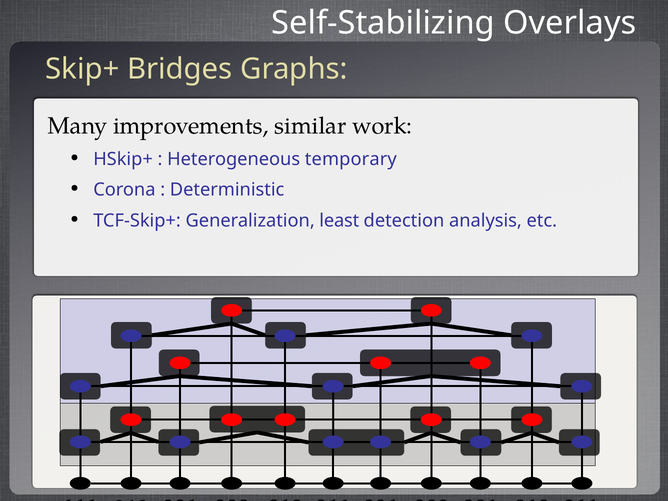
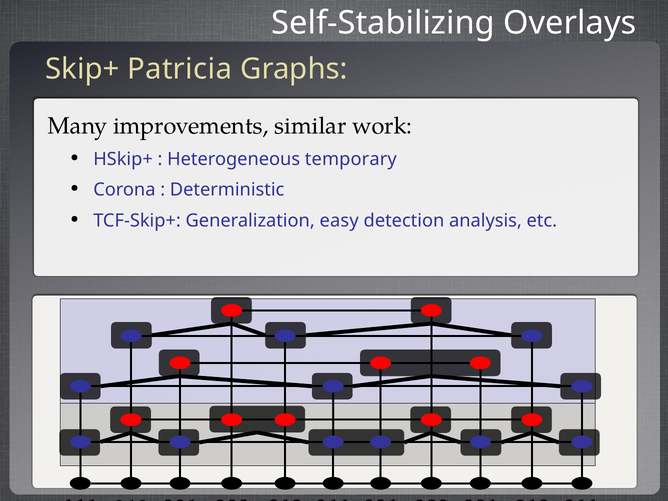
Bridges: Bridges -> Patricia
least: least -> easy
